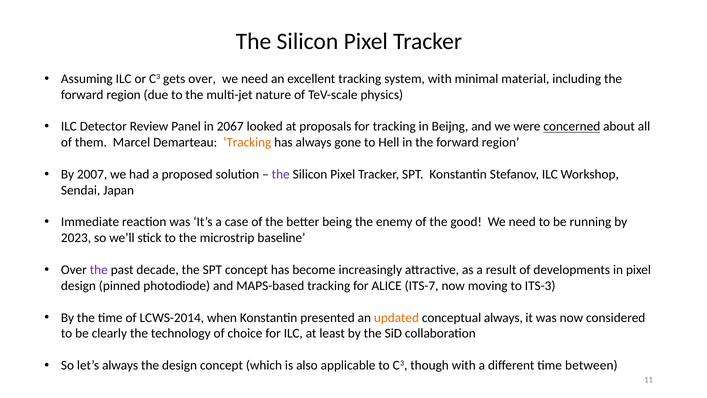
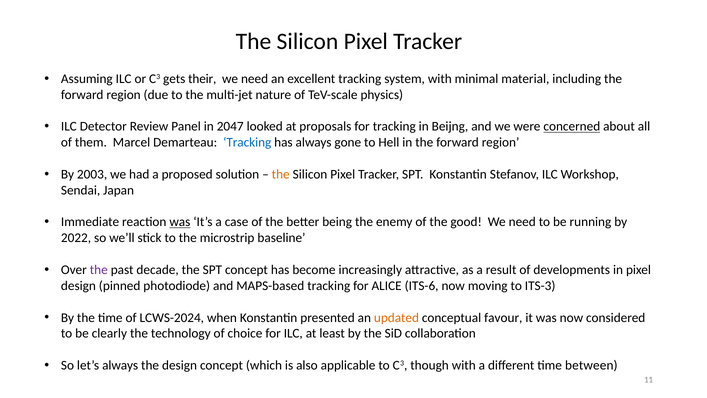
gets over: over -> their
2067: 2067 -> 2047
Tracking at (247, 142) colour: orange -> blue
2007: 2007 -> 2003
the at (281, 174) colour: purple -> orange
was at (180, 222) underline: none -> present
2023: 2023 -> 2022
ITS-7: ITS-7 -> ITS-6
LCWS-2014: LCWS-2014 -> LCWS-2024
conceptual always: always -> favour
